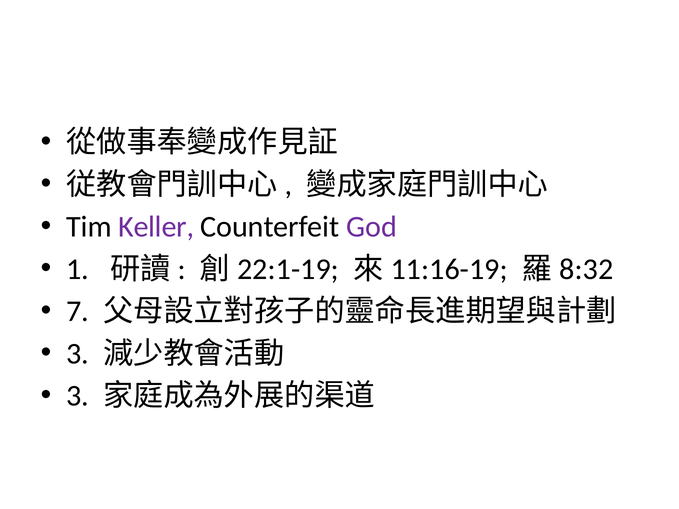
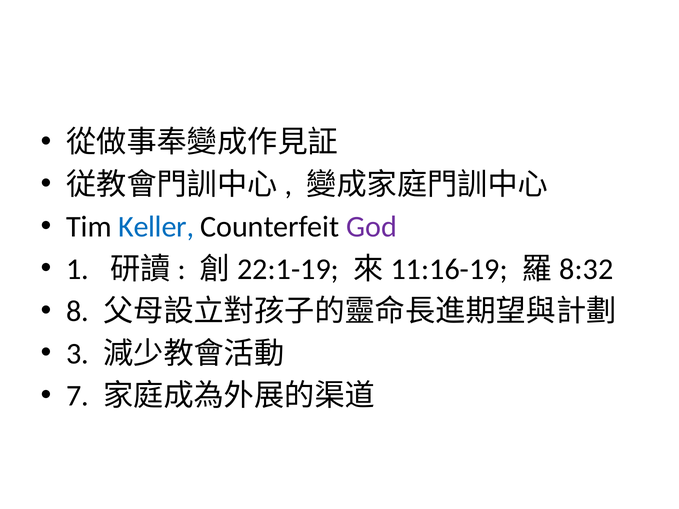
Keller colour: purple -> blue
7: 7 -> 8
3 at (78, 396): 3 -> 7
